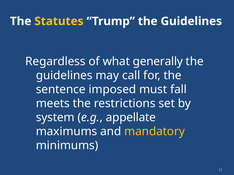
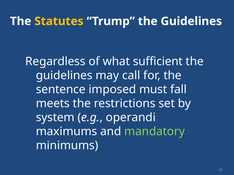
generally: generally -> sufficient
appellate: appellate -> operandi
mandatory colour: yellow -> light green
